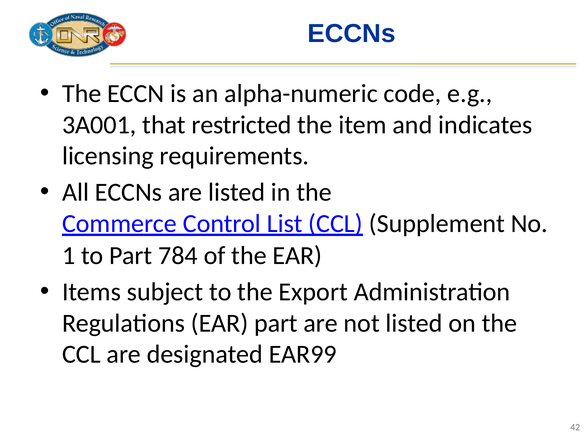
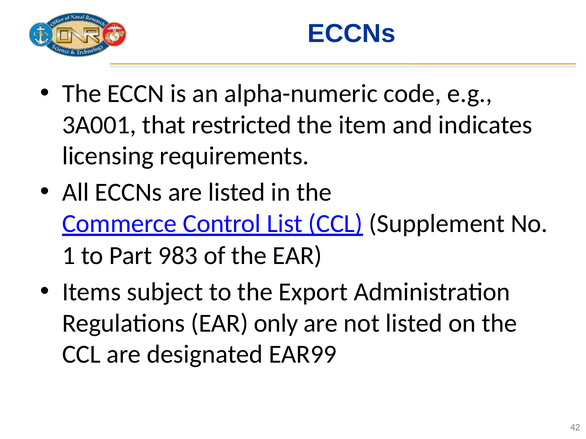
784: 784 -> 983
EAR part: part -> only
